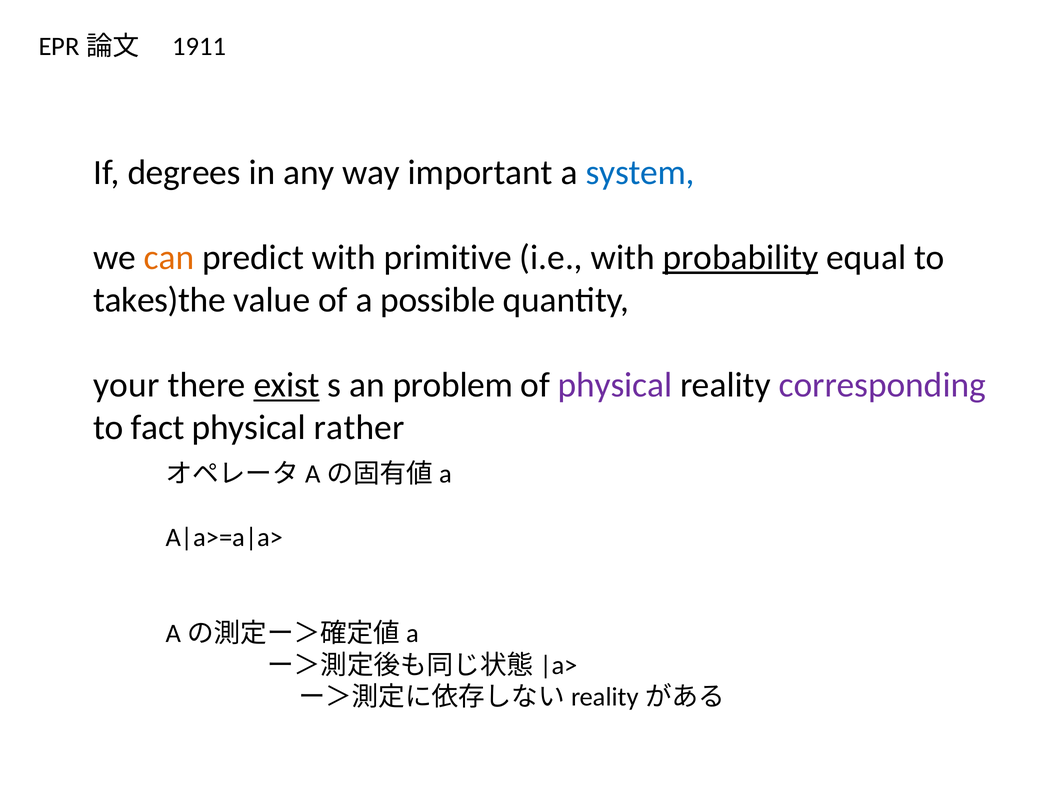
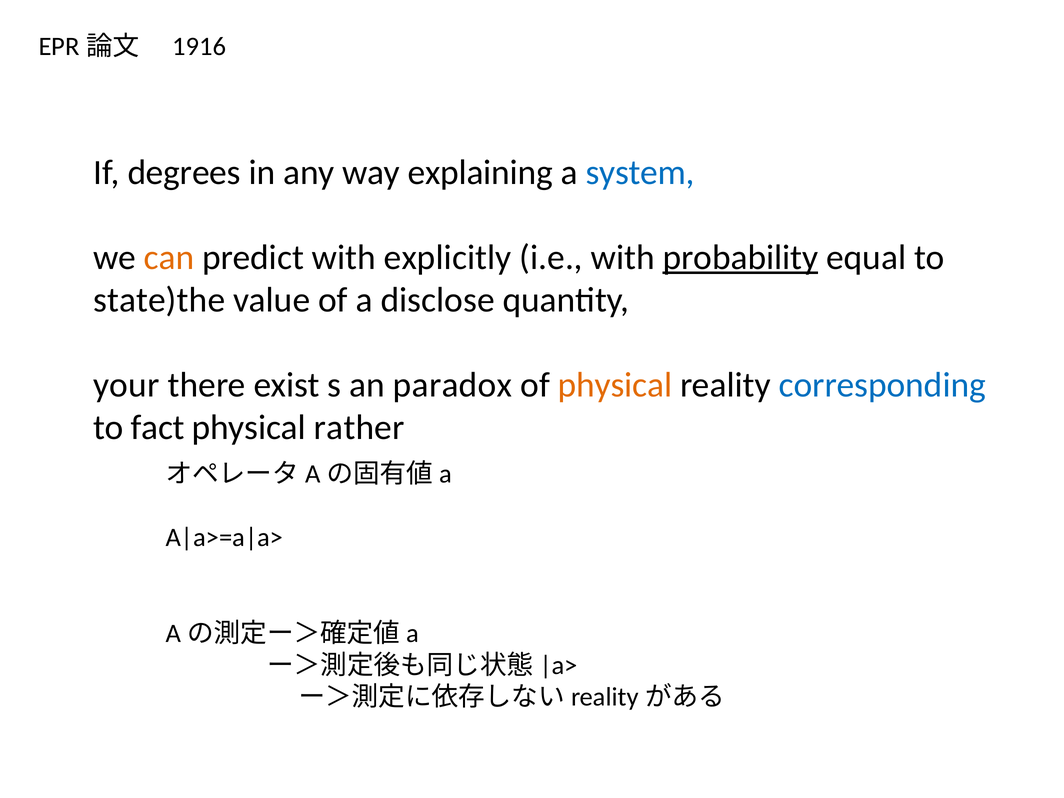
1911: 1911 -> 1916
important: important -> explaining
primitive: primitive -> explicitly
takes)the: takes)the -> state)the
possible: possible -> disclose
exist underline: present -> none
problem: problem -> paradox
physical at (615, 385) colour: purple -> orange
corresponding colour: purple -> blue
